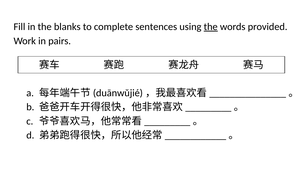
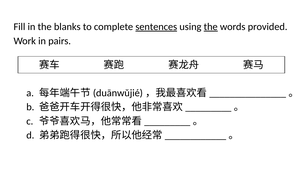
sentences underline: none -> present
